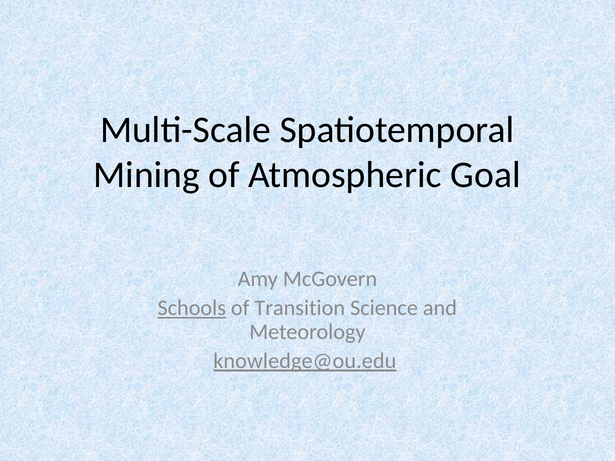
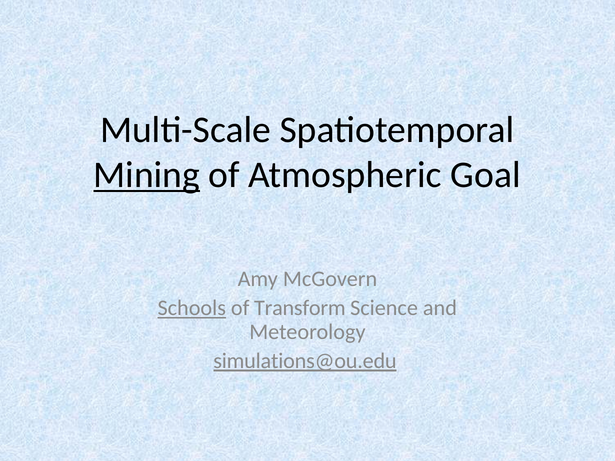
Mining underline: none -> present
Transition: Transition -> Transform
knowledge@ou.edu: knowledge@ou.edu -> simulations@ou.edu
